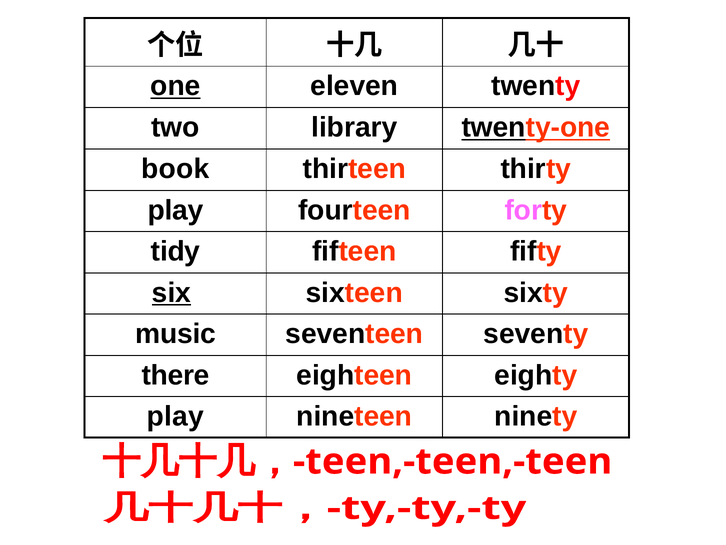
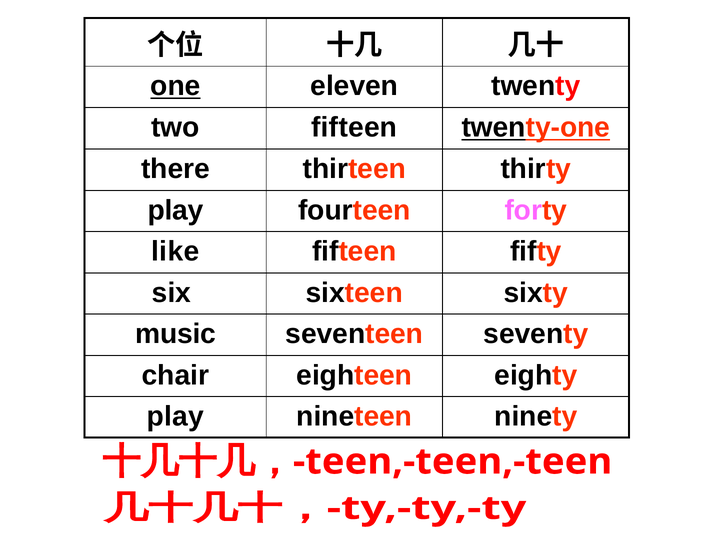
two library: library -> fifteen
book: book -> there
tidy: tidy -> like
six underline: present -> none
there: there -> chair
